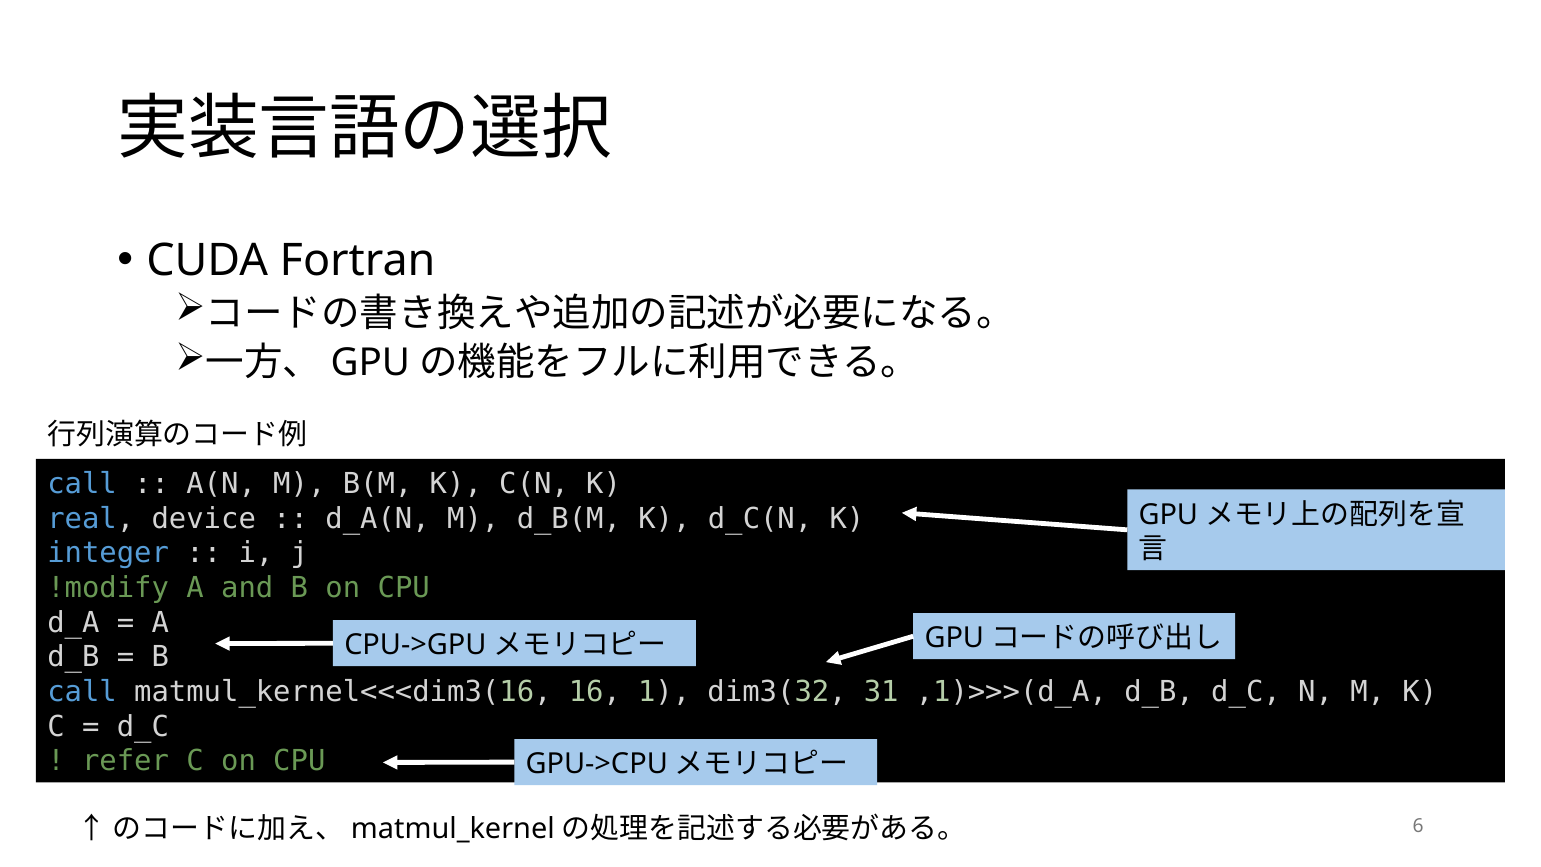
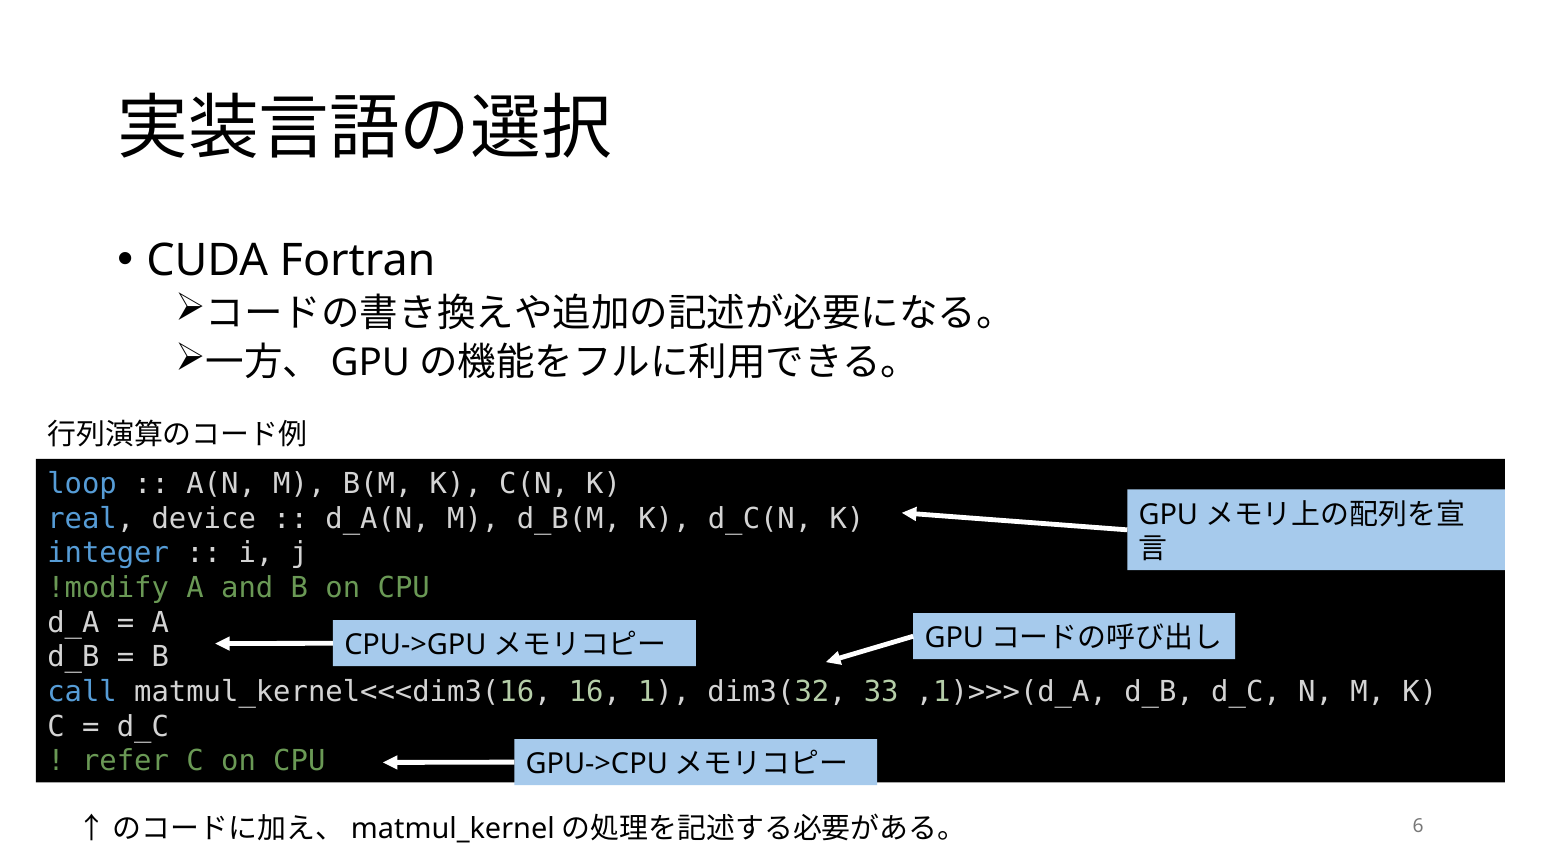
call at (82, 484): call -> loop
31: 31 -> 33
